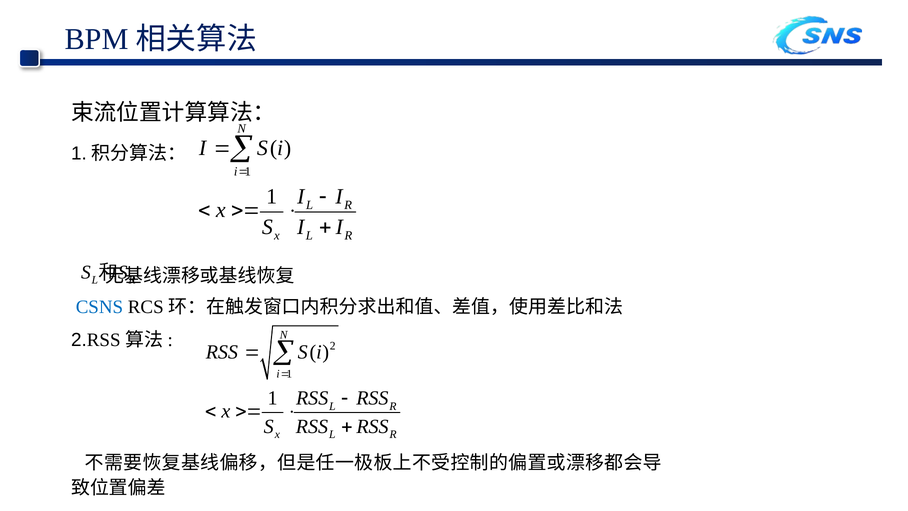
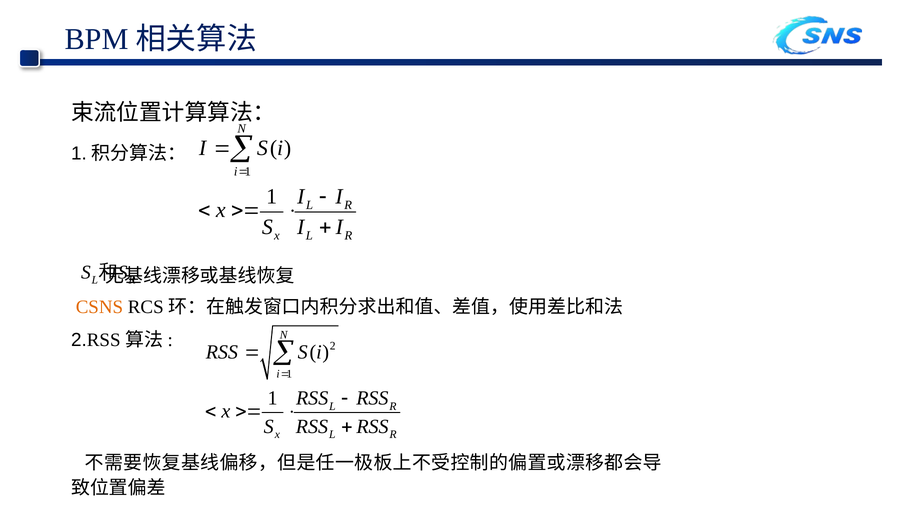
CSNS colour: blue -> orange
